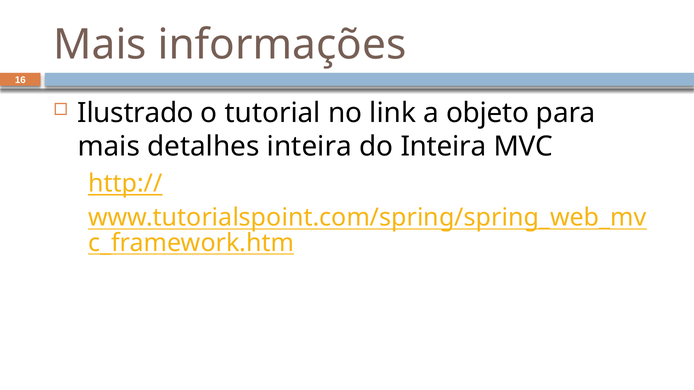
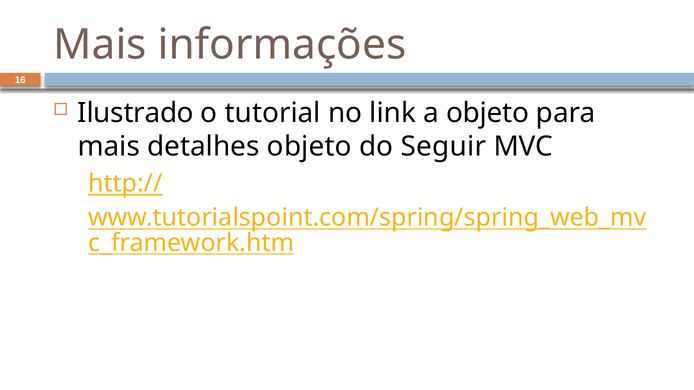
detalhes inteira: inteira -> objeto
do Inteira: Inteira -> Seguir
